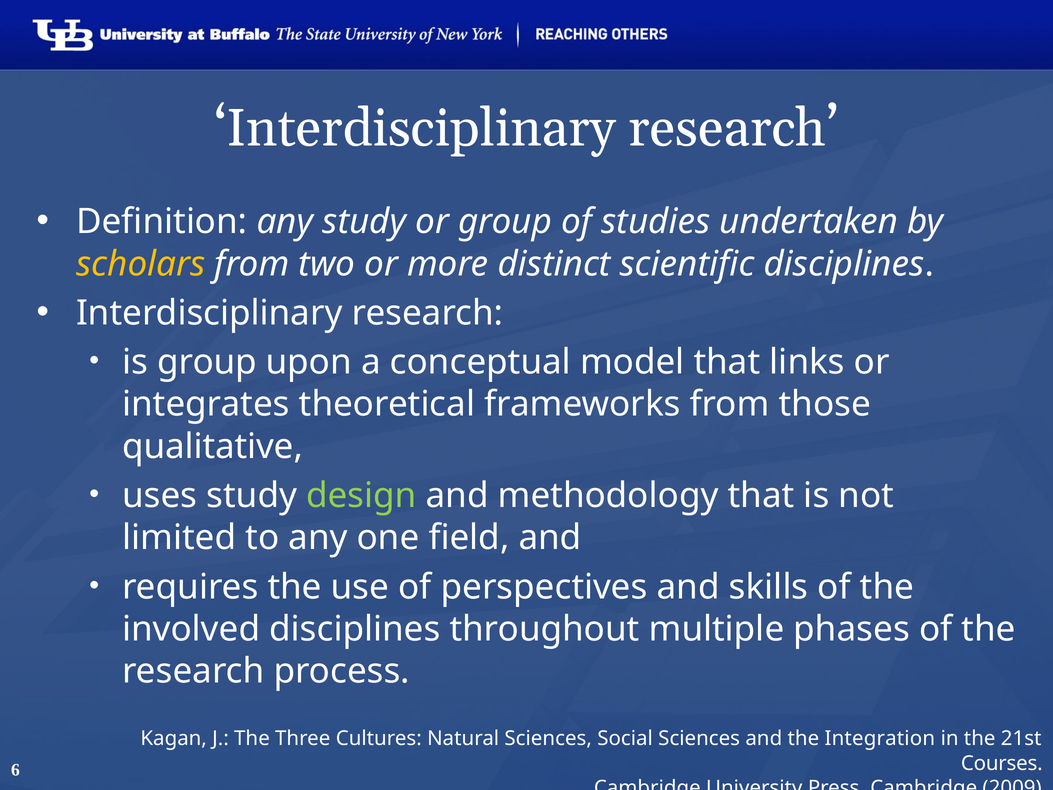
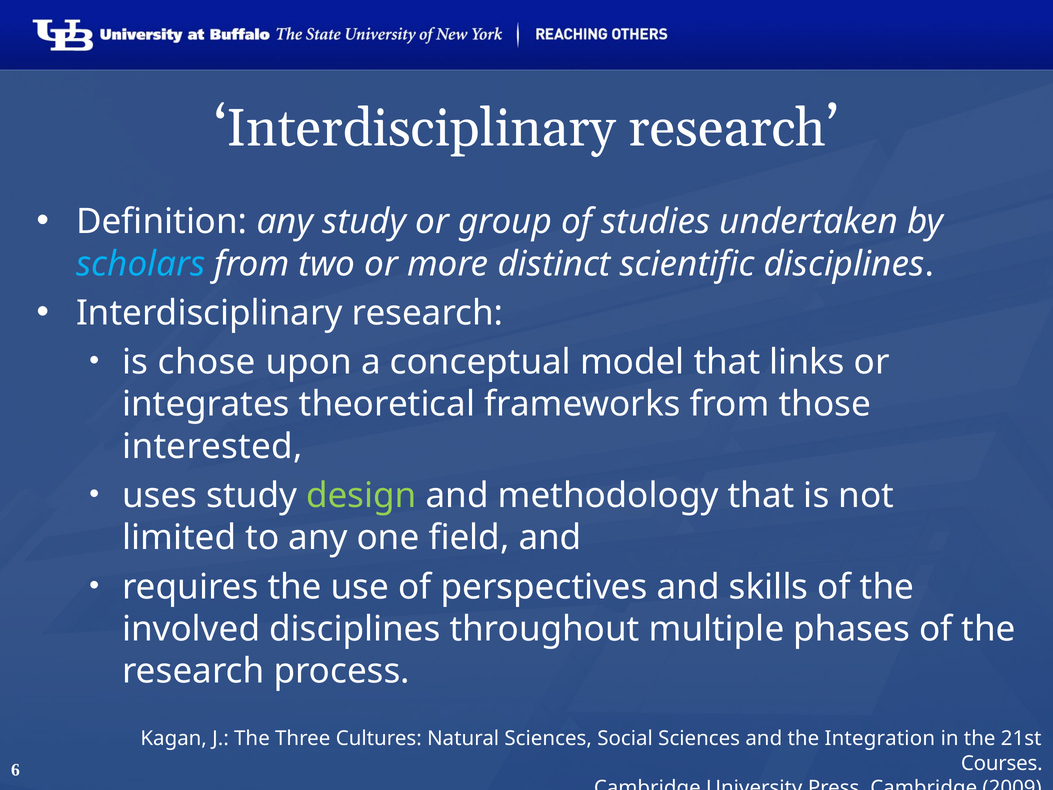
scholars colour: yellow -> light blue
is group: group -> chose
qualitative: qualitative -> interested
